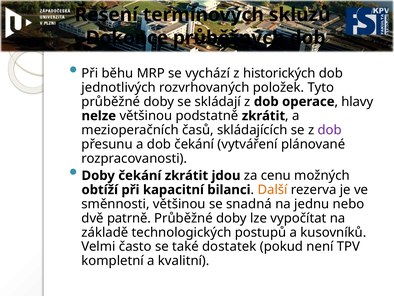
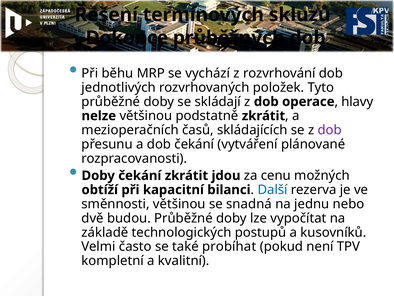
historických: historických -> rozvrhování
Další colour: orange -> blue
patrně: patrně -> budou
dostatek: dostatek -> probíhat
